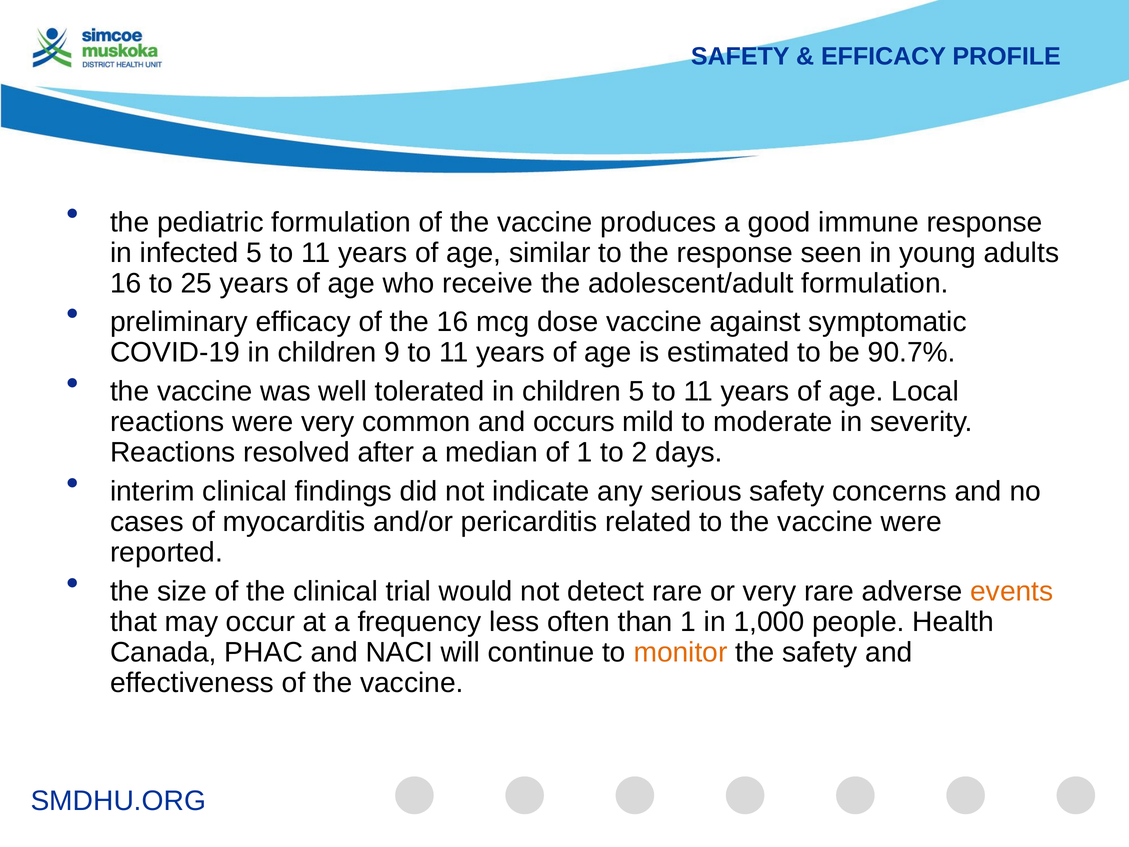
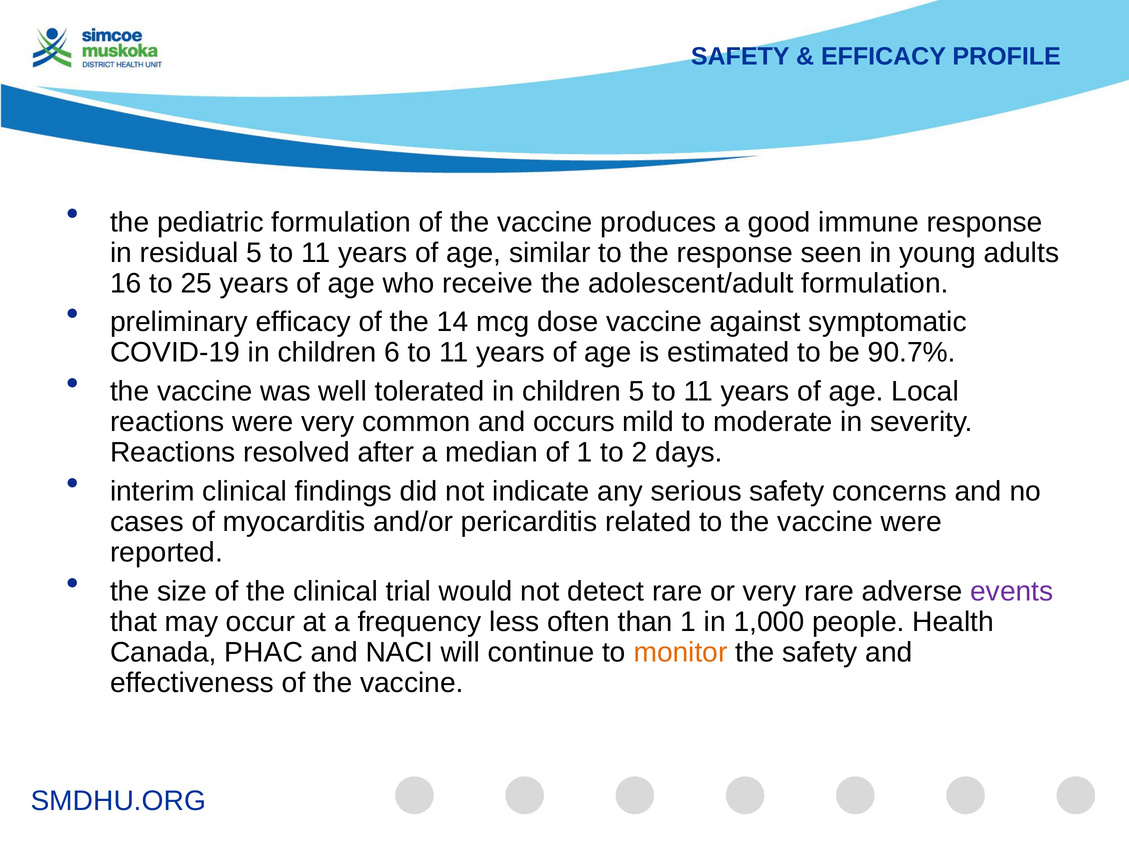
infected: infected -> residual
the 16: 16 -> 14
9: 9 -> 6
events colour: orange -> purple
